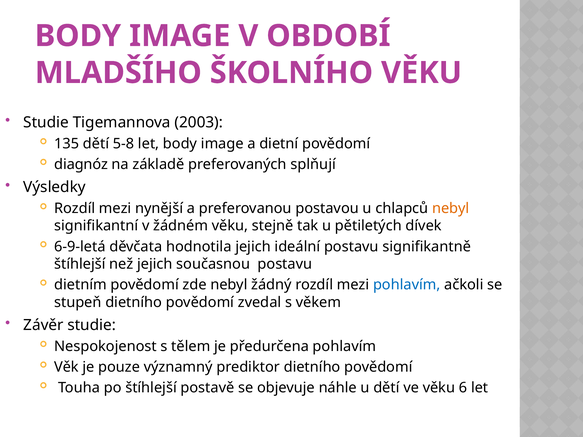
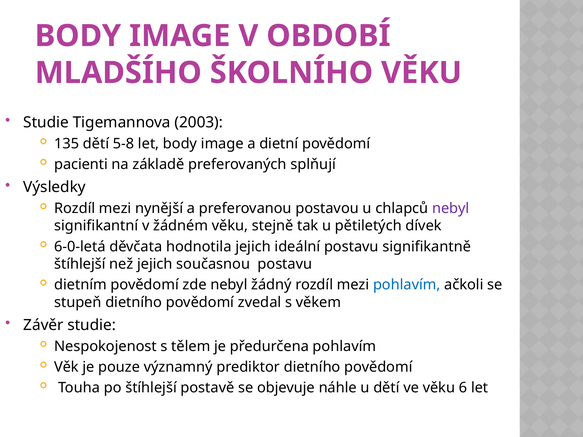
diagnóz: diagnóz -> pacienti
nebyl at (451, 208) colour: orange -> purple
6-9-letá: 6-9-letá -> 6-0-letá
